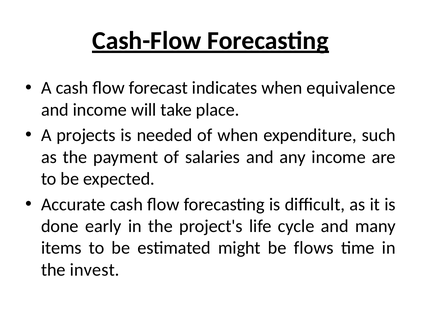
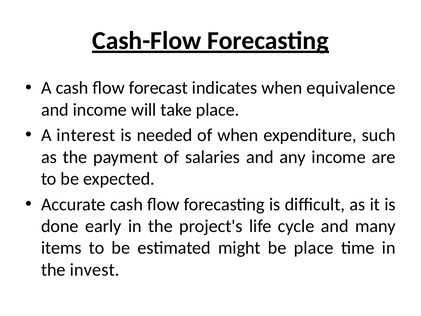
projects: projects -> interest
be flows: flows -> place
